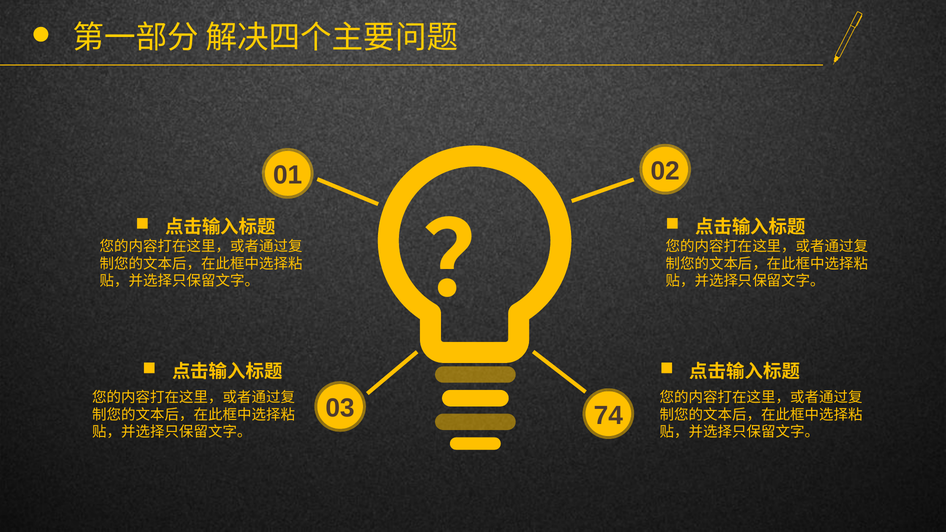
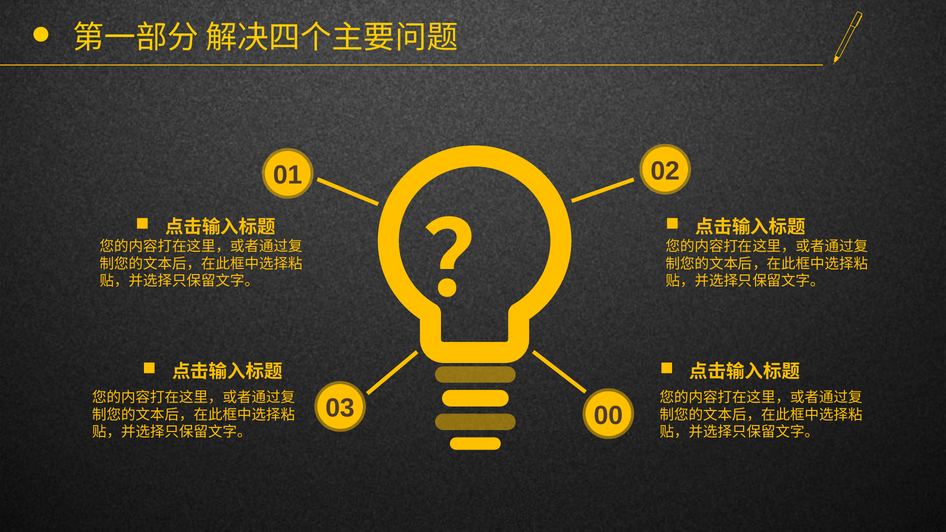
74: 74 -> 00
